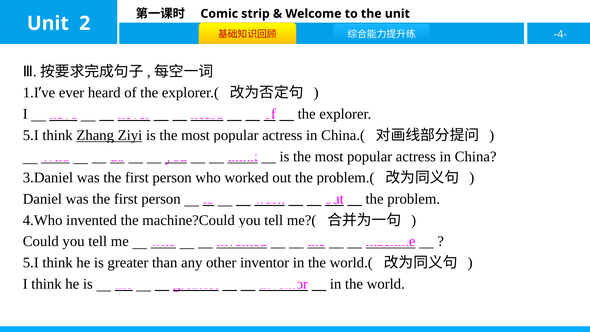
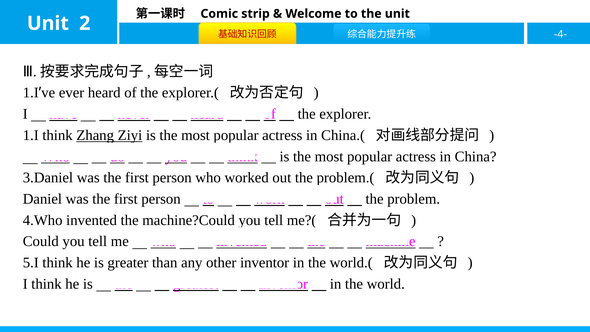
5.I at (31, 135): 5.I -> 1.I
